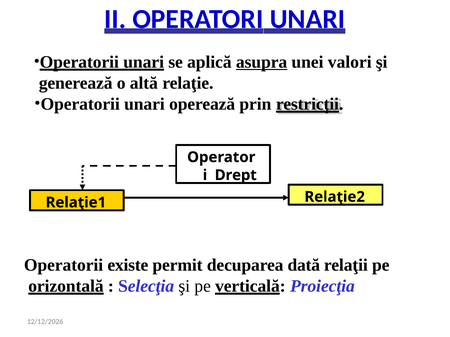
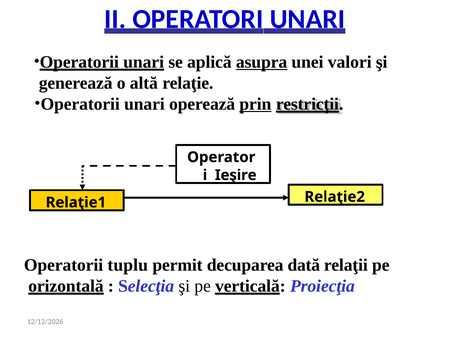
prin underline: none -> present
Drept: Drept -> Ieşire
existe: existe -> tuplu
